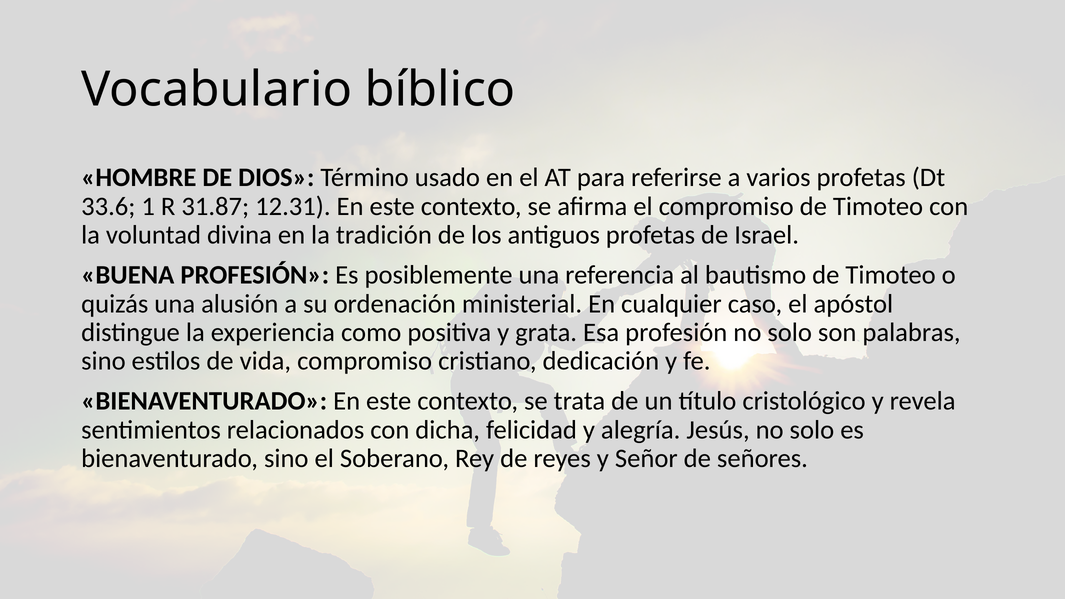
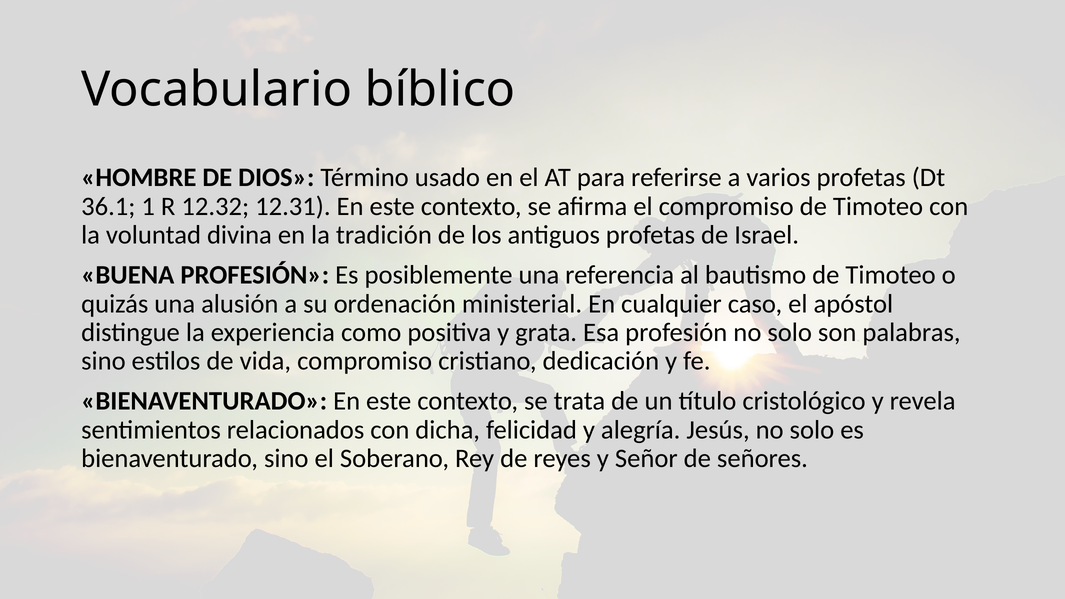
33.6: 33.6 -> 36.1
31.87: 31.87 -> 12.32
